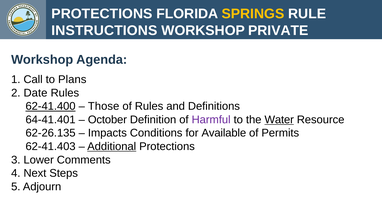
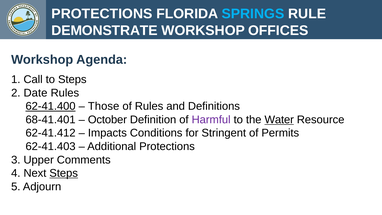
SPRINGS colour: yellow -> light blue
INSTRUCTIONS: INSTRUCTIONS -> DEMONSTRATE
PRIVATE: PRIVATE -> OFFICES
to Plans: Plans -> Steps
64-41.401: 64-41.401 -> 68-41.401
62-26.135: 62-26.135 -> 62-41.412
Available: Available -> Stringent
Additional underline: present -> none
Lower: Lower -> Upper
Steps at (64, 173) underline: none -> present
